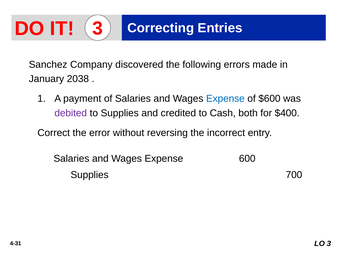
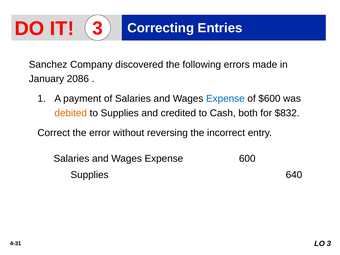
2038: 2038 -> 2086
debited colour: purple -> orange
$400: $400 -> $832
700: 700 -> 640
